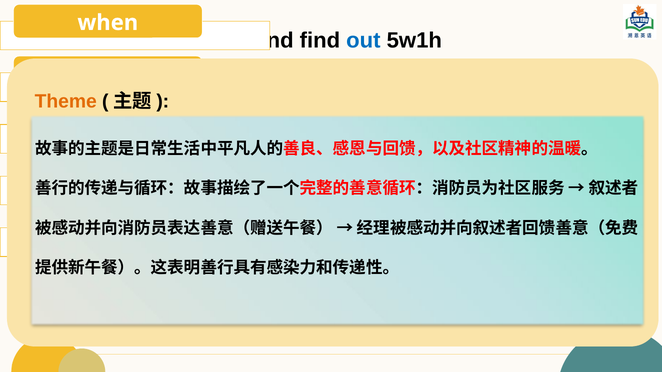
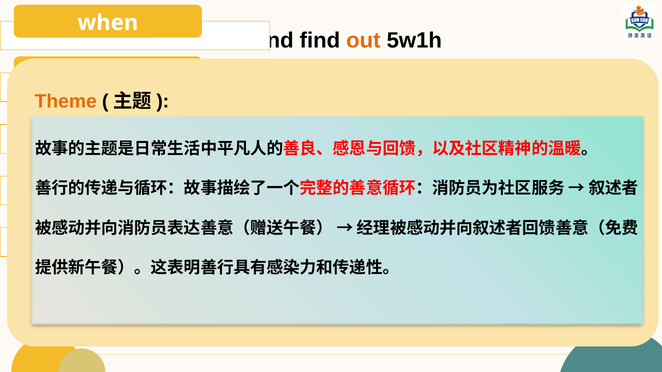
out colour: blue -> orange
